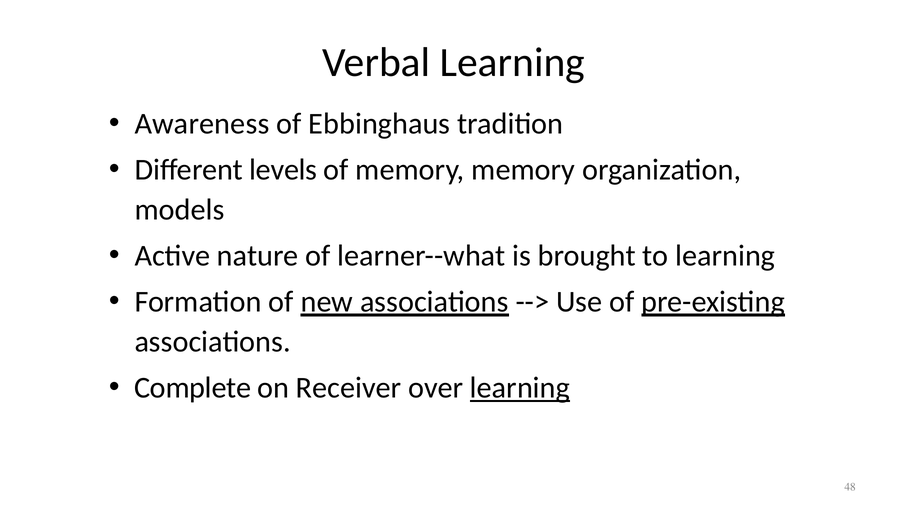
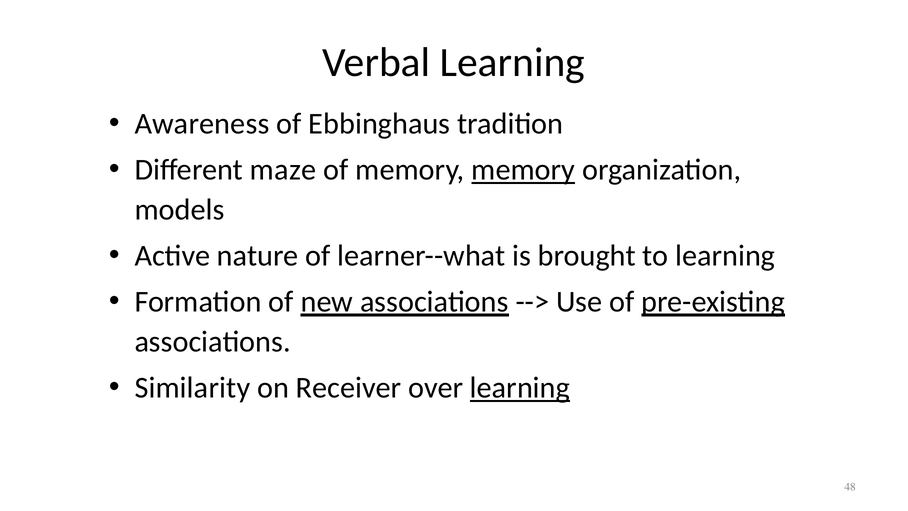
levels: levels -> maze
memory at (523, 170) underline: none -> present
Complete: Complete -> Similarity
